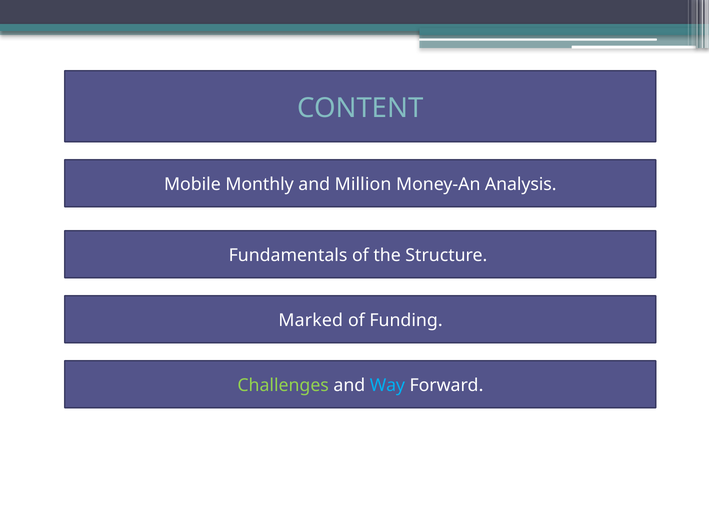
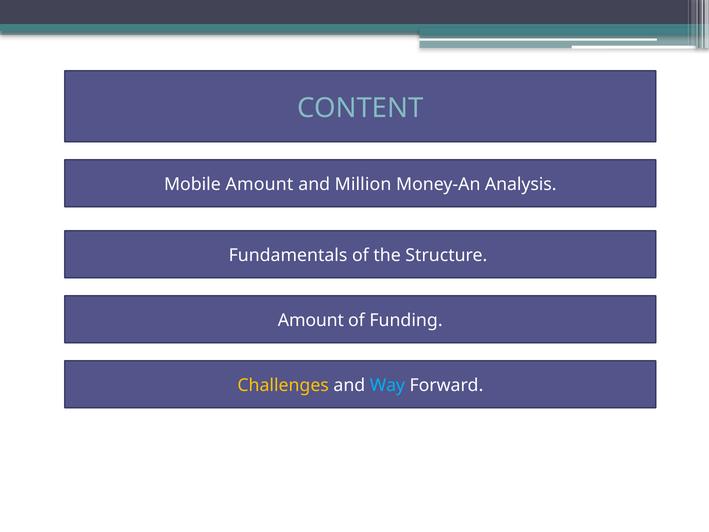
Mobile Monthly: Monthly -> Amount
Marked at (311, 320): Marked -> Amount
Challenges colour: light green -> yellow
